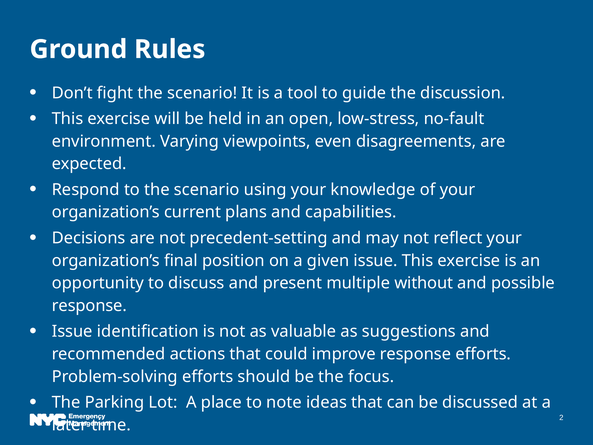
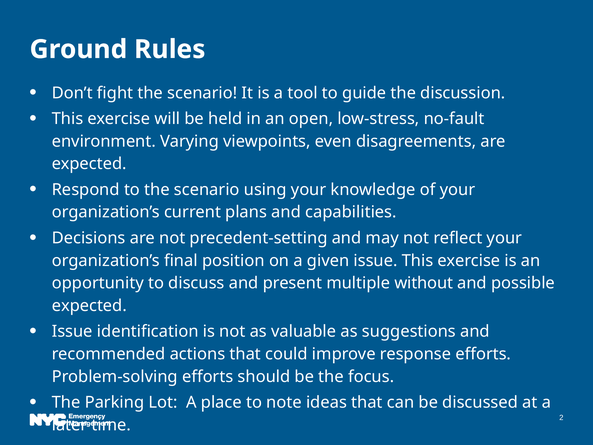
response at (89, 306): response -> expected
